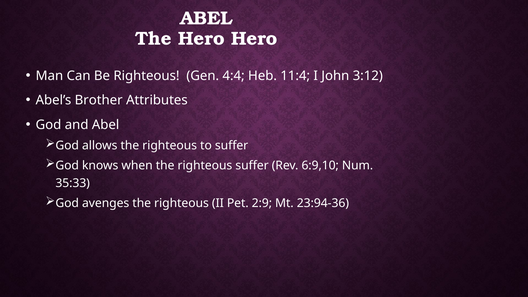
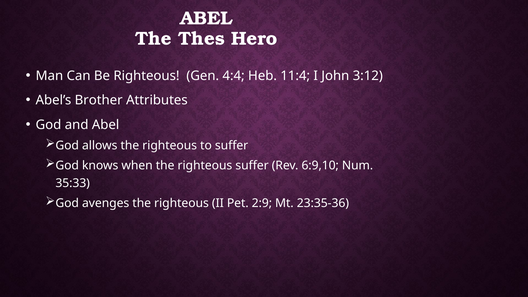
The Hero: Hero -> Thes
23:94-36: 23:94-36 -> 23:35-36
